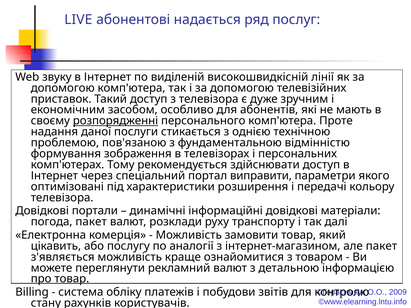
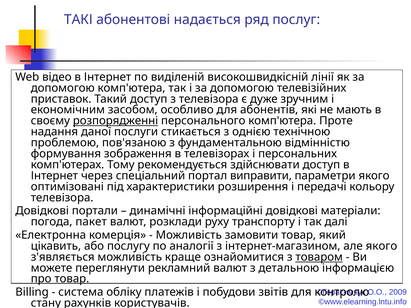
LIVE: LIVE -> ТАКІ
звуку: звуку -> відео
але пакет: пакет -> якого
товаром underline: none -> present
